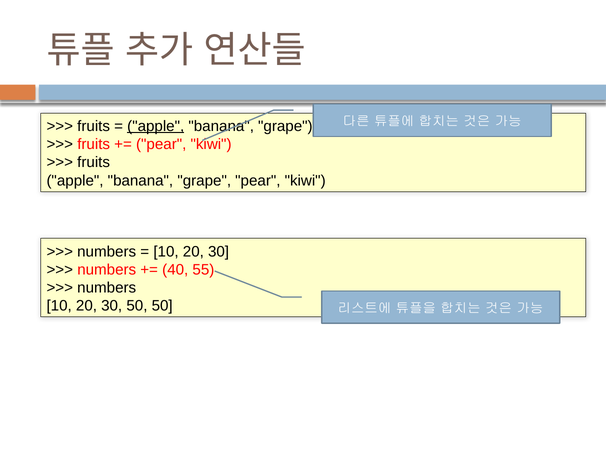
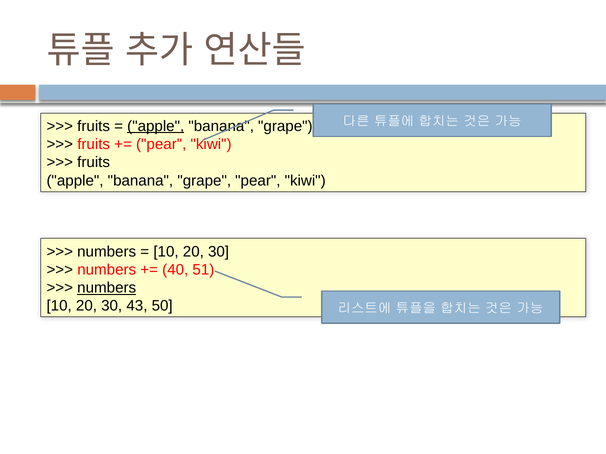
55: 55 -> 51
numbers at (107, 288) underline: none -> present
30 50: 50 -> 43
